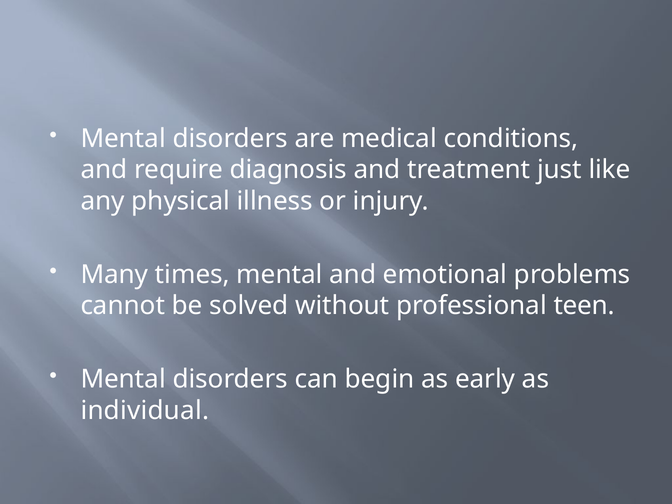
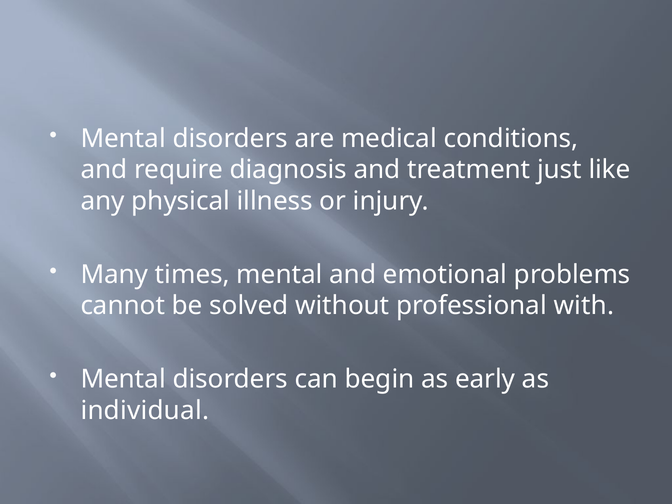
teen: teen -> with
